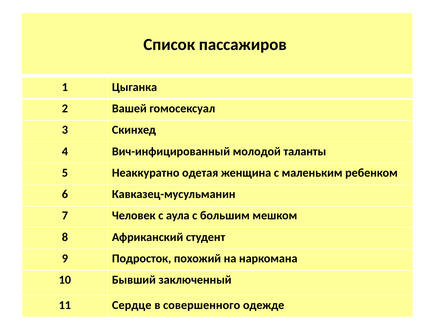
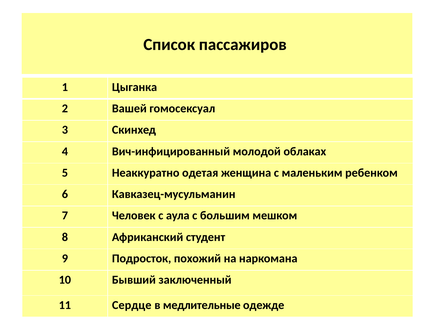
таланты: таланты -> облаках
совершенного: совершенного -> медлительные
